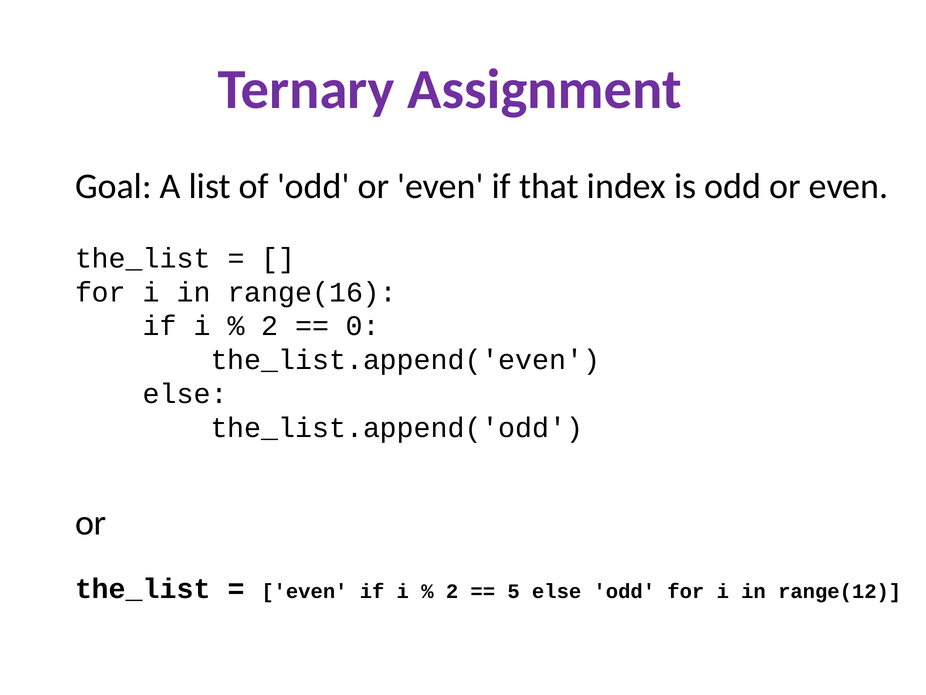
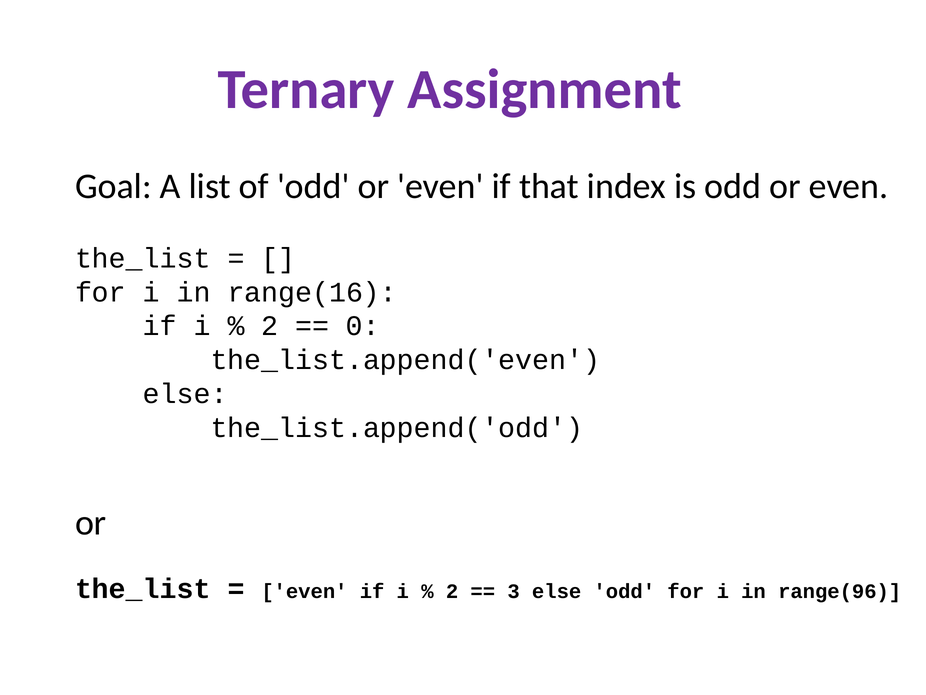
5: 5 -> 3
range(12: range(12 -> range(96
